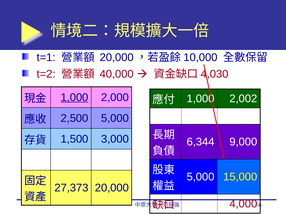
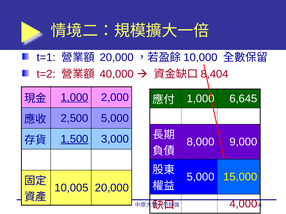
4,030: 4,030 -> 8,404
2,002: 2,002 -> 6,645
1,500 underline: none -> present
6,344: 6,344 -> 8,000
27,373: 27,373 -> 10,005
